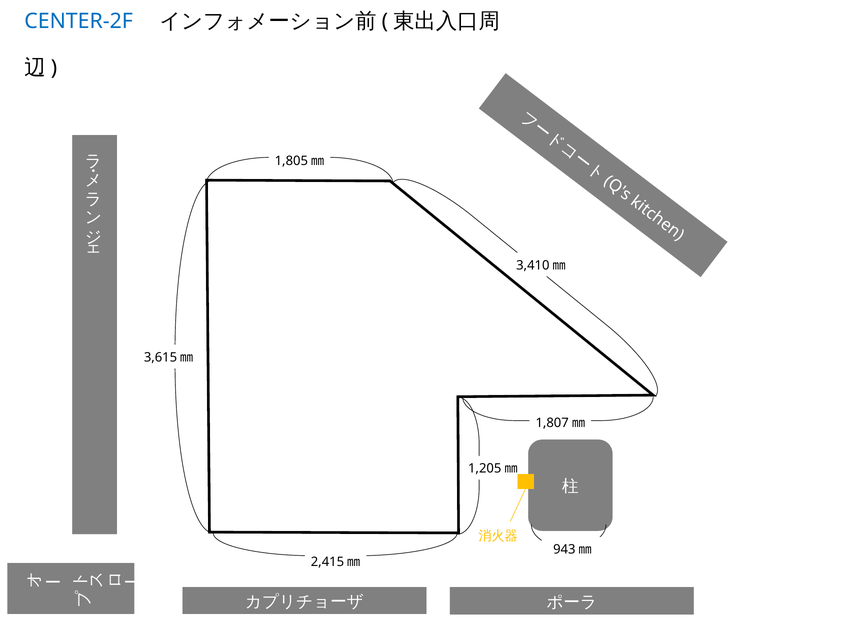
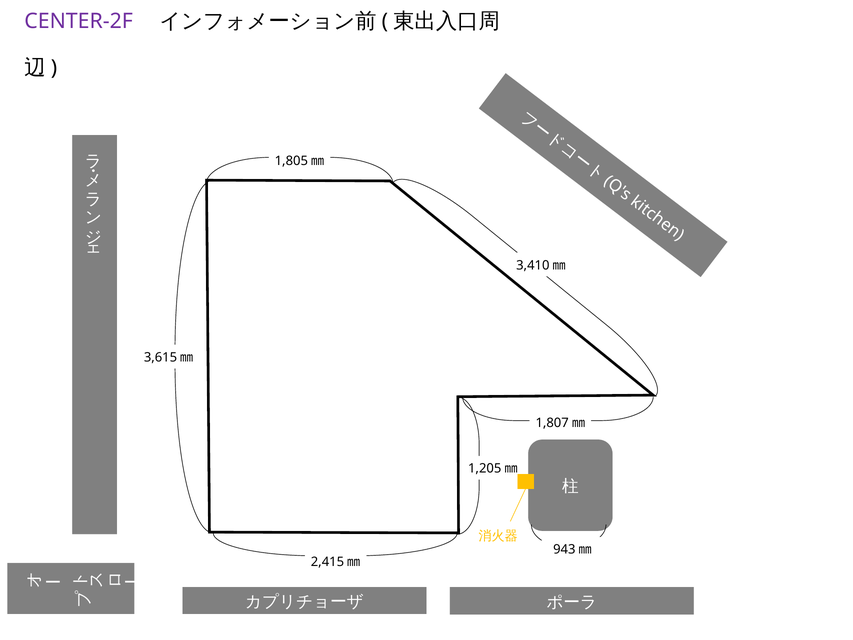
CENTER-2F colour: blue -> purple
